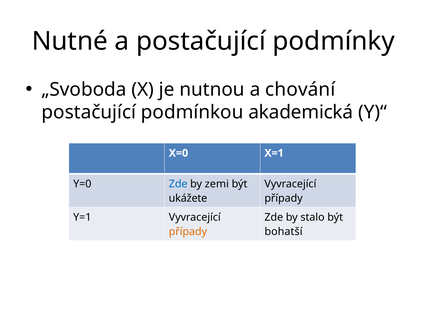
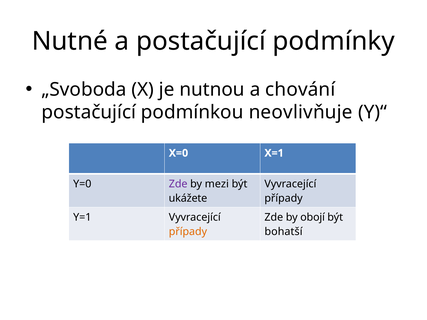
akademická: akademická -> neovlivňuje
Zde at (178, 184) colour: blue -> purple
zemi: zemi -> mezi
stalo: stalo -> obojí
